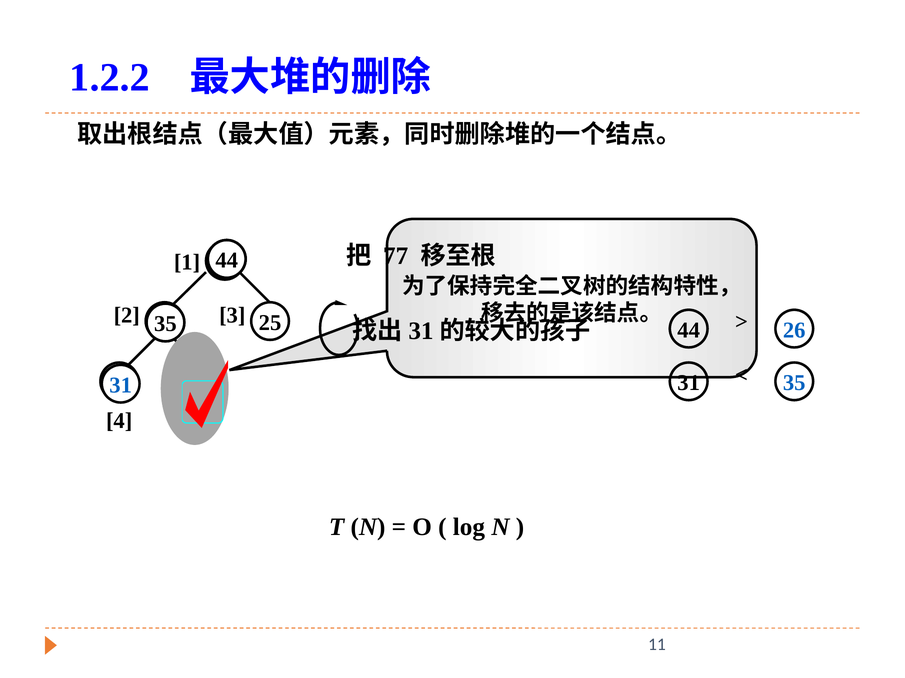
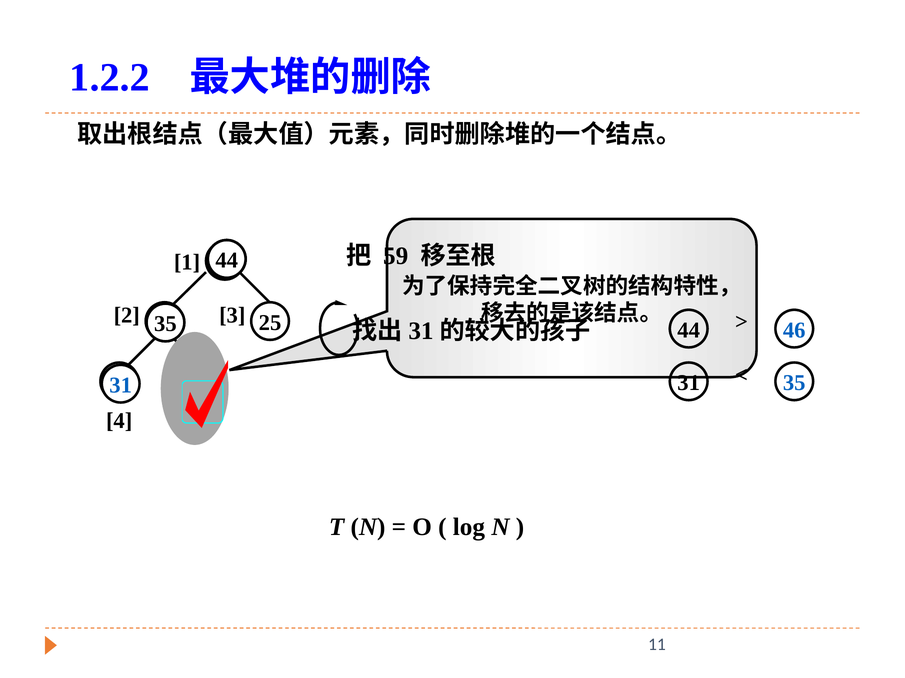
77: 77 -> 59
26: 26 -> 46
